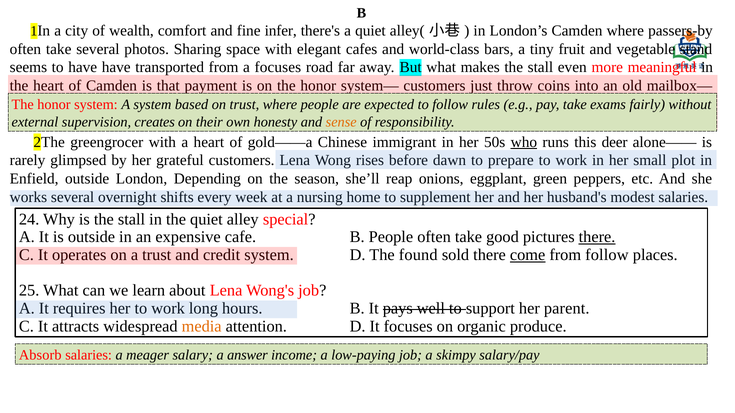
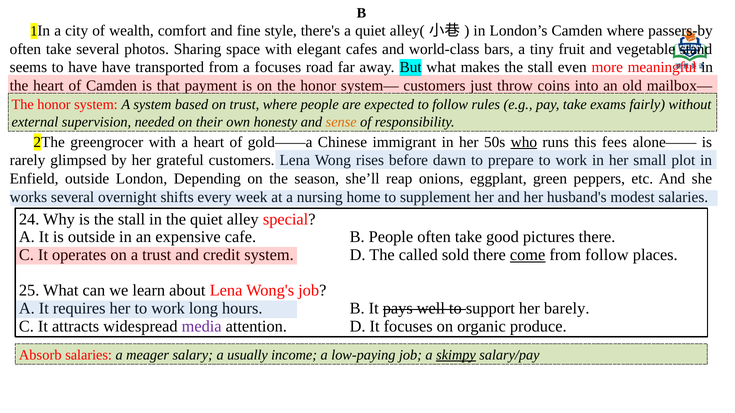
infer: infer -> style
creates: creates -> needed
deer: deer -> fees
there at (597, 237) underline: present -> none
found: found -> called
parent: parent -> barely
media colour: orange -> purple
a answer: answer -> usually
skimpy underline: none -> present
